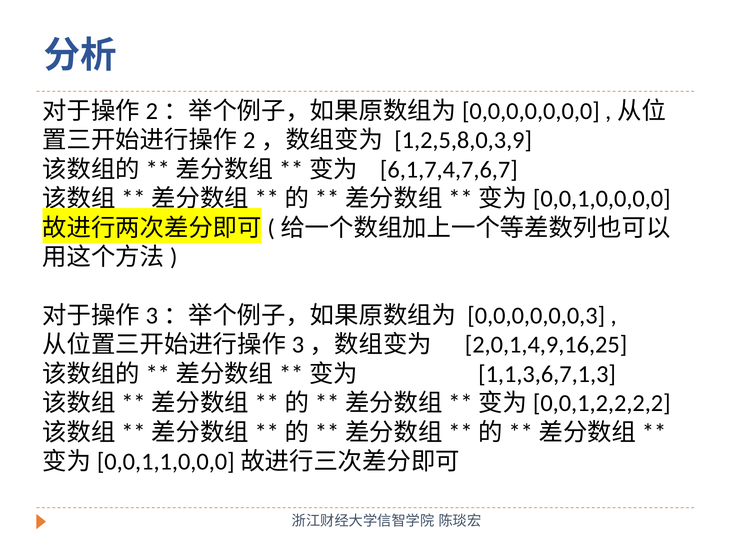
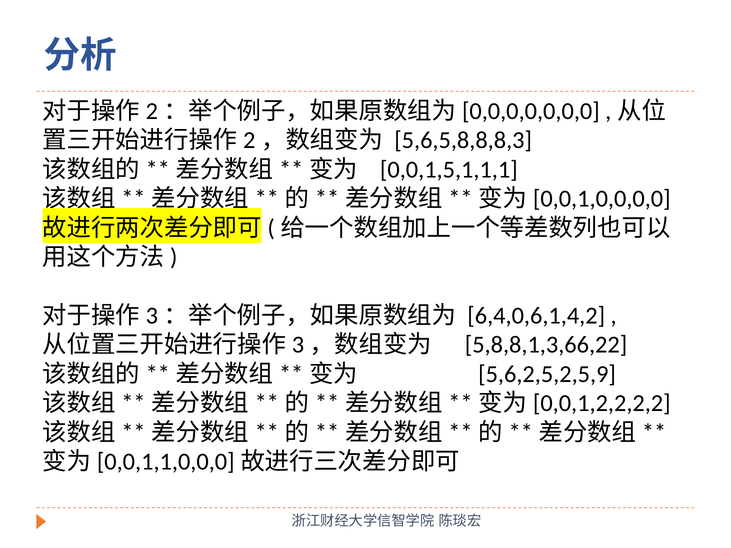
1,2,5,8,0,3,9: 1,2,5,8,0,3,9 -> 5,6,5,8,8,8,3
6,1,7,4,7,6,7: 6,1,7,4,7,6,7 -> 0,0,1,5,1,1,1
0,0,0,0,0,0,3: 0,0,0,0,0,0,3 -> 6,4,0,6,1,4,2
2,0,1,4,9,16,25: 2,0,1,4,9,16,25 -> 5,8,8,1,3,66,22
1,1,3,6,7,1,3: 1,1,3,6,7,1,3 -> 5,6,2,5,2,5,9
